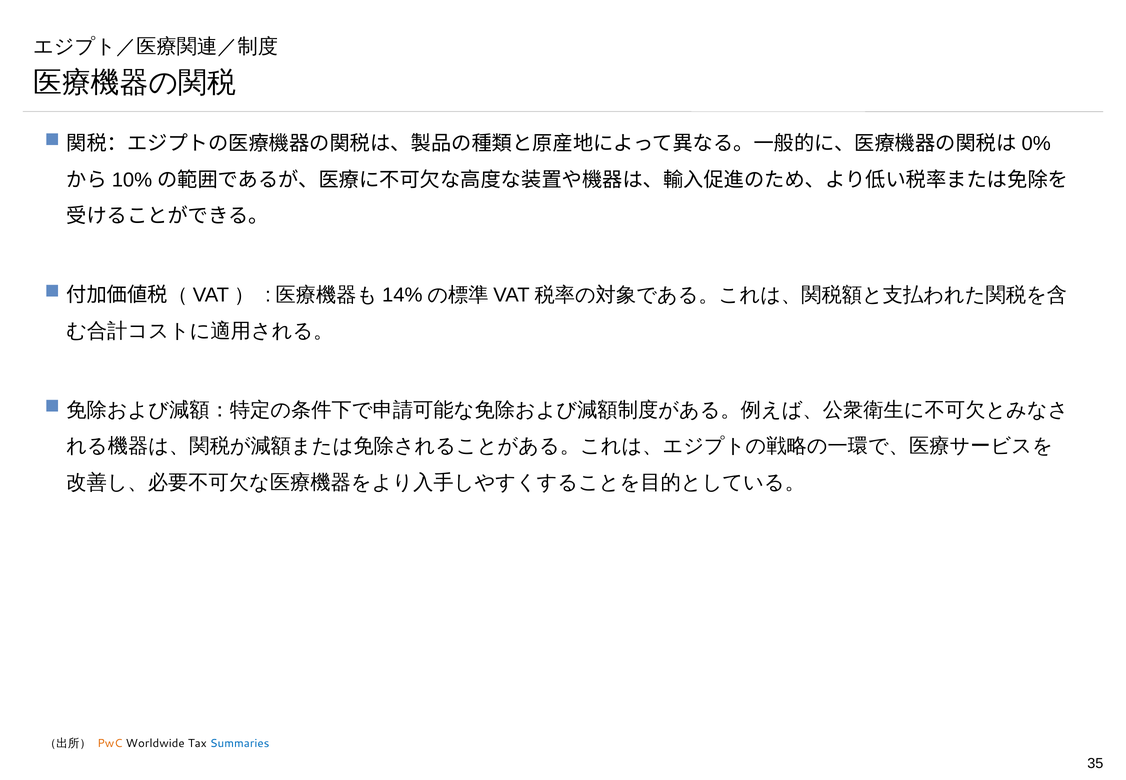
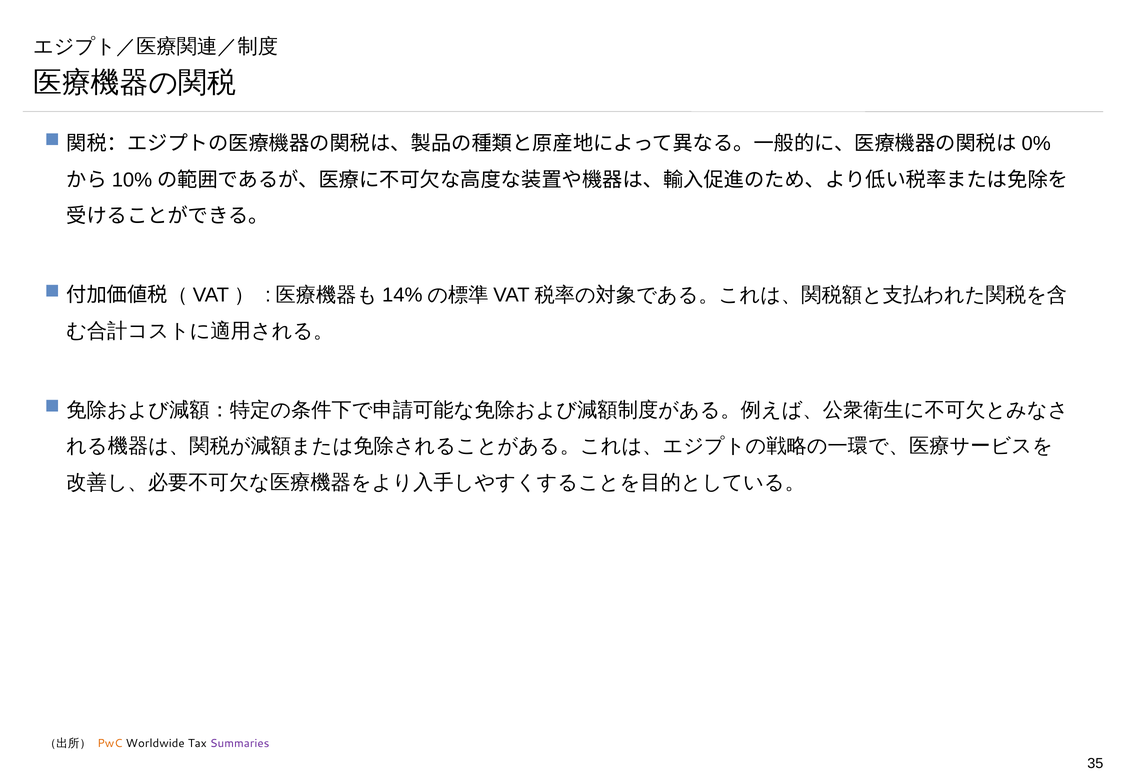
Summaries colour: blue -> purple
